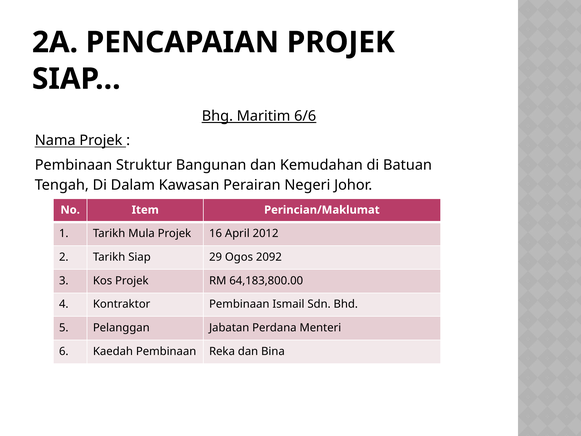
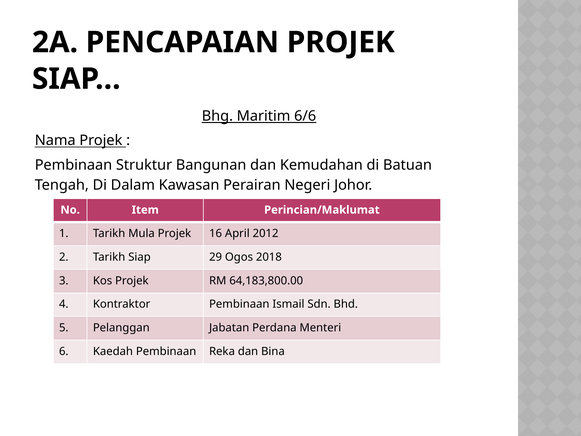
2092: 2092 -> 2018
